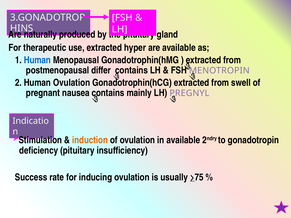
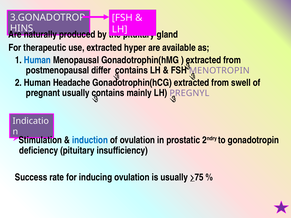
Human Ovulation: Ovulation -> Headache
pregnant nausea: nausea -> usually
induction colour: orange -> blue
in available: available -> prostatic
